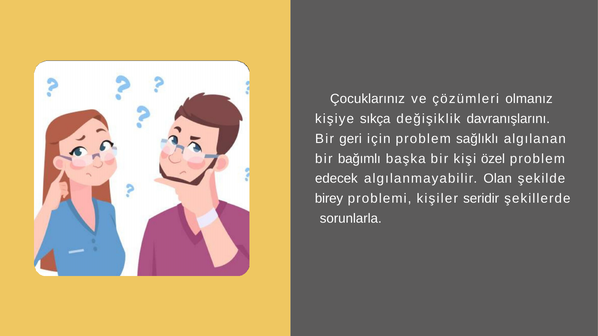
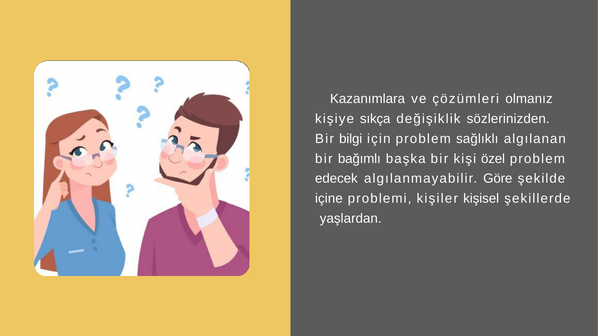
Çocuklarınız: Çocuklarınız -> Kazanımlara
davranışlarını: davranışlarını -> sözlerinizden
geri: geri -> bilgi
Olan: Olan -> Göre
birey: birey -> içine
seridir: seridir -> kişisel
sorunlarla: sorunlarla -> yaşlardan
